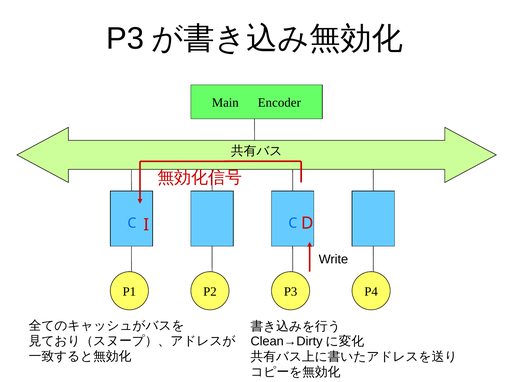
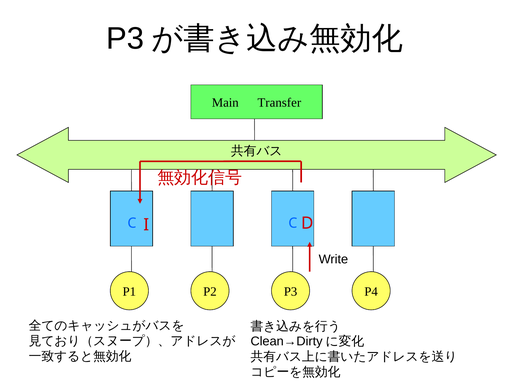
Encoder: Encoder -> Transfer
